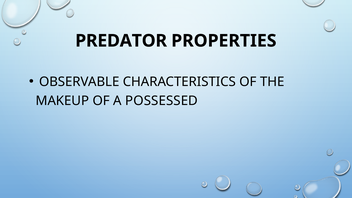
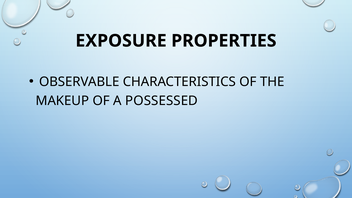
PREDATOR: PREDATOR -> EXPOSURE
